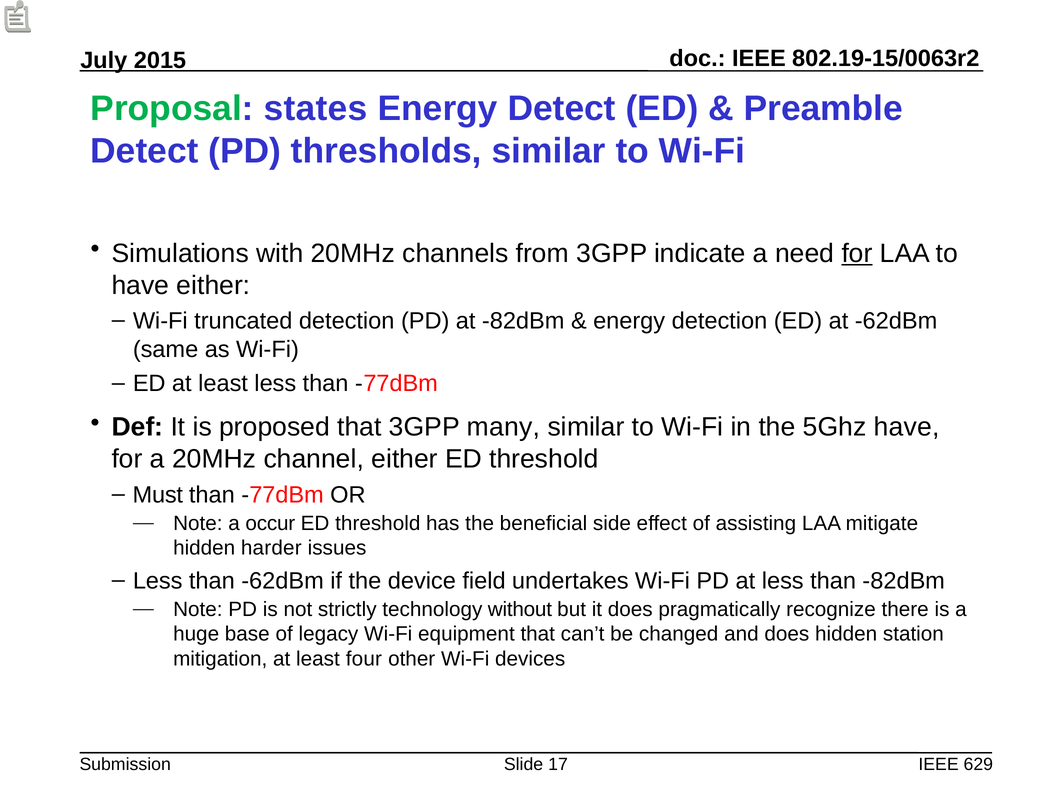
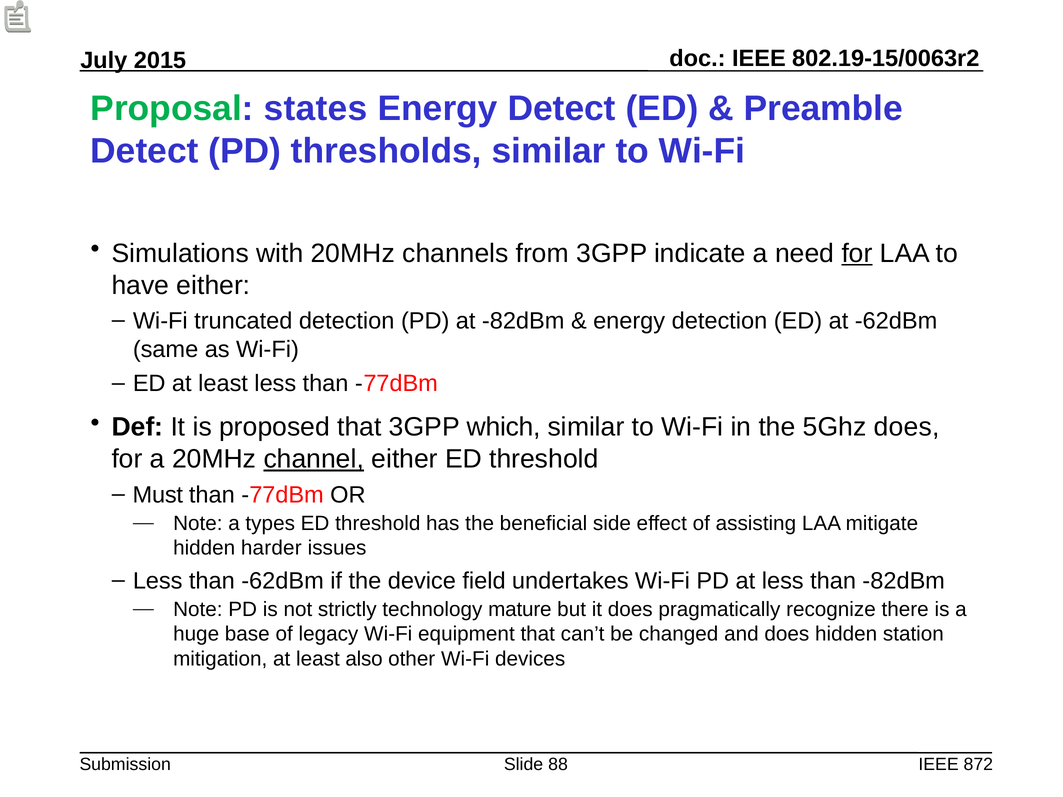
many: many -> which
5Ghz have: have -> does
channel underline: none -> present
occur: occur -> types
without: without -> mature
four: four -> also
17: 17 -> 88
629: 629 -> 872
